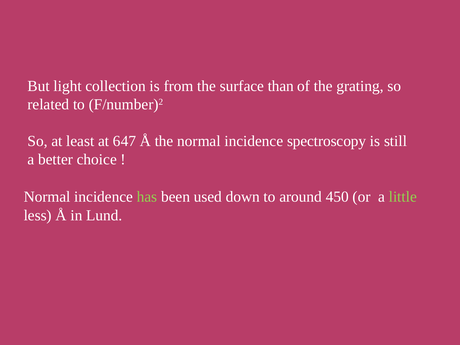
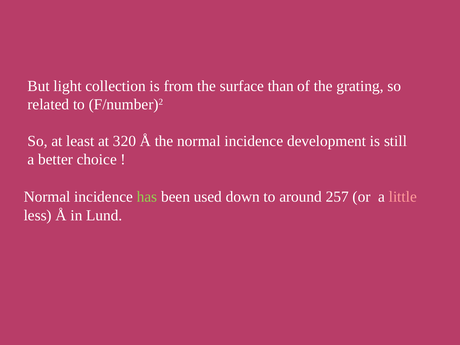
647: 647 -> 320
spectroscopy: spectroscopy -> development
450: 450 -> 257
little colour: light green -> pink
